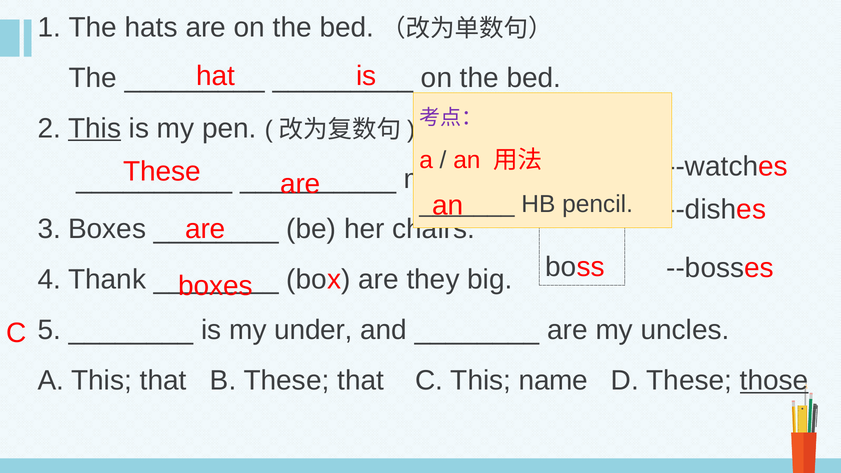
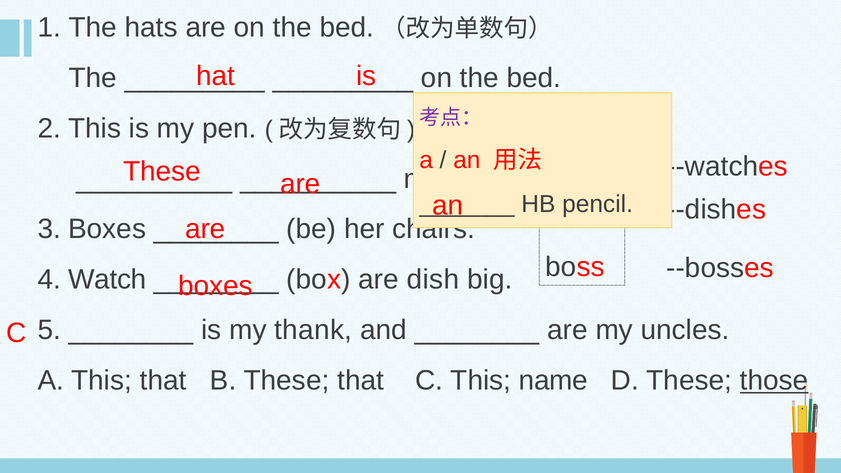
This at (95, 128) underline: present -> none
4 Thank: Thank -> Watch
are they: they -> dish
under: under -> thank
